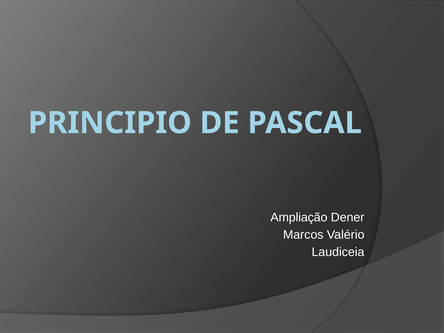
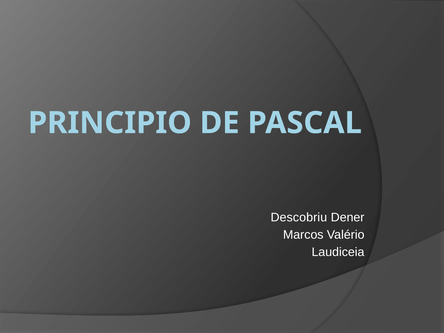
Ampliação: Ampliação -> Descobriu
